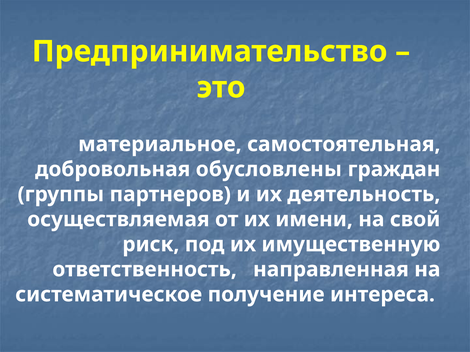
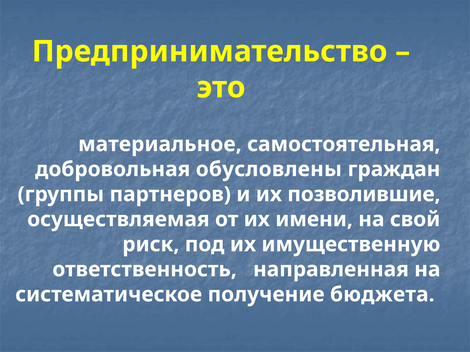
деятельность: деятельность -> позволившие
интереса: интереса -> бюджета
